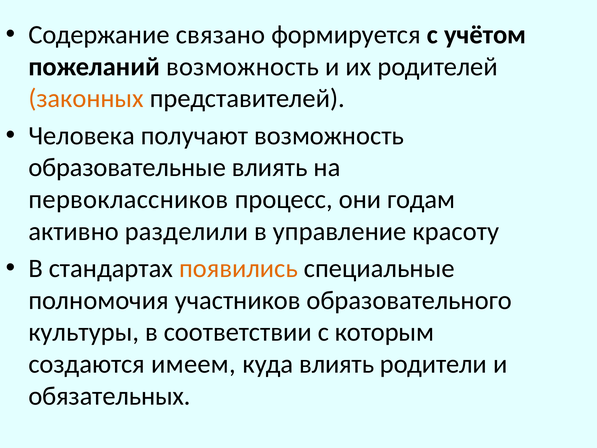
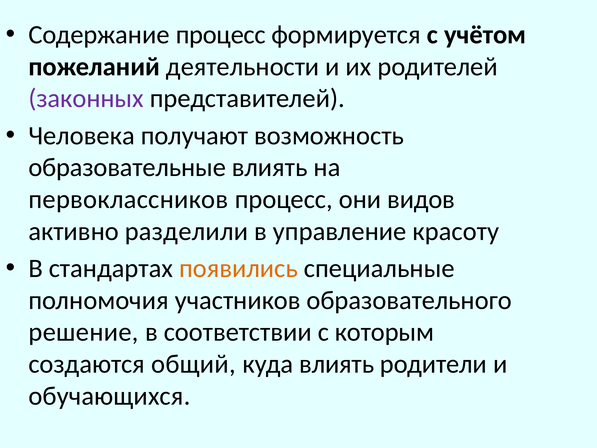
Содержание связано: связано -> процесс
пожеланий возможность: возможность -> деятельности
законных colour: orange -> purple
годам: годам -> видов
культуры: культуры -> решение
имеем: имеем -> общий
обязательных: обязательных -> обучающихся
